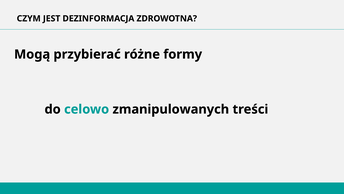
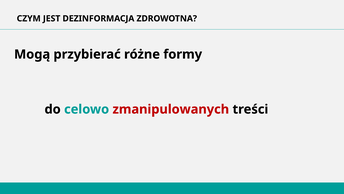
zmanipulowanych colour: black -> red
